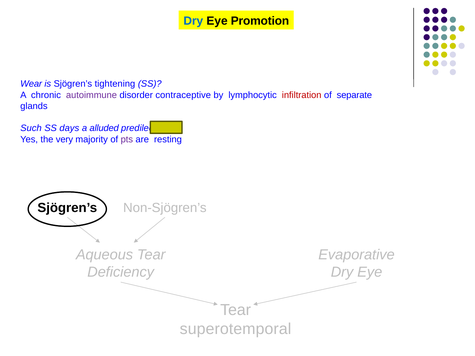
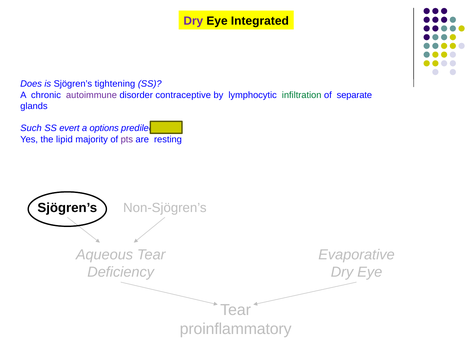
Dry at (193, 21) colour: blue -> purple
Promotion: Promotion -> Integrated
Wear: Wear -> Does
infiltration colour: red -> green
days: days -> evert
alluded: alluded -> options
very: very -> lipid
superotemporal: superotemporal -> proinflammatory
